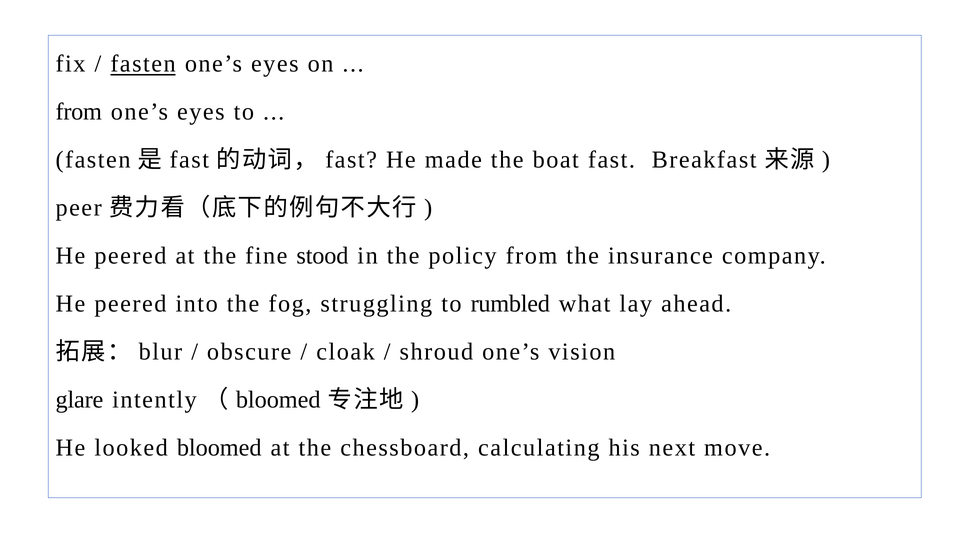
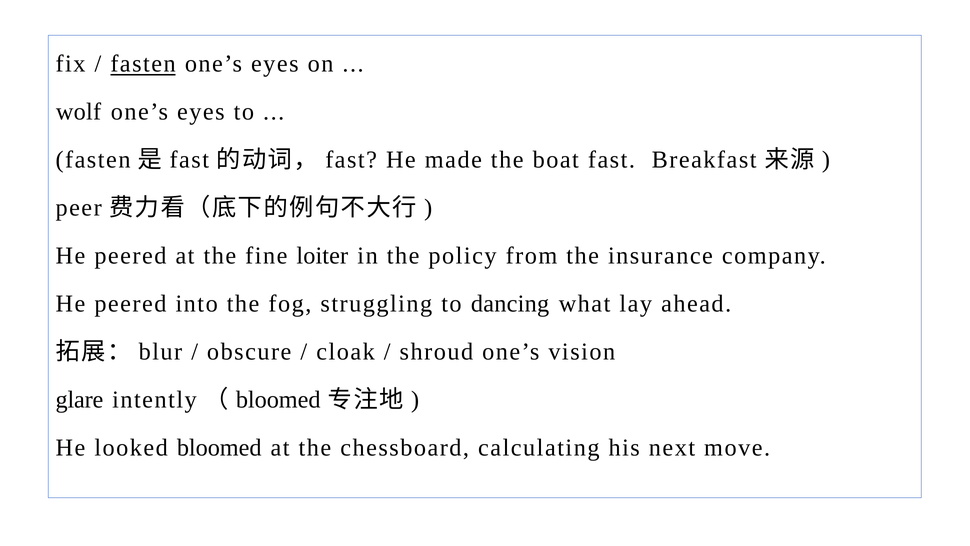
from at (79, 112): from -> wolf
stood: stood -> loiter
rumbled: rumbled -> dancing
